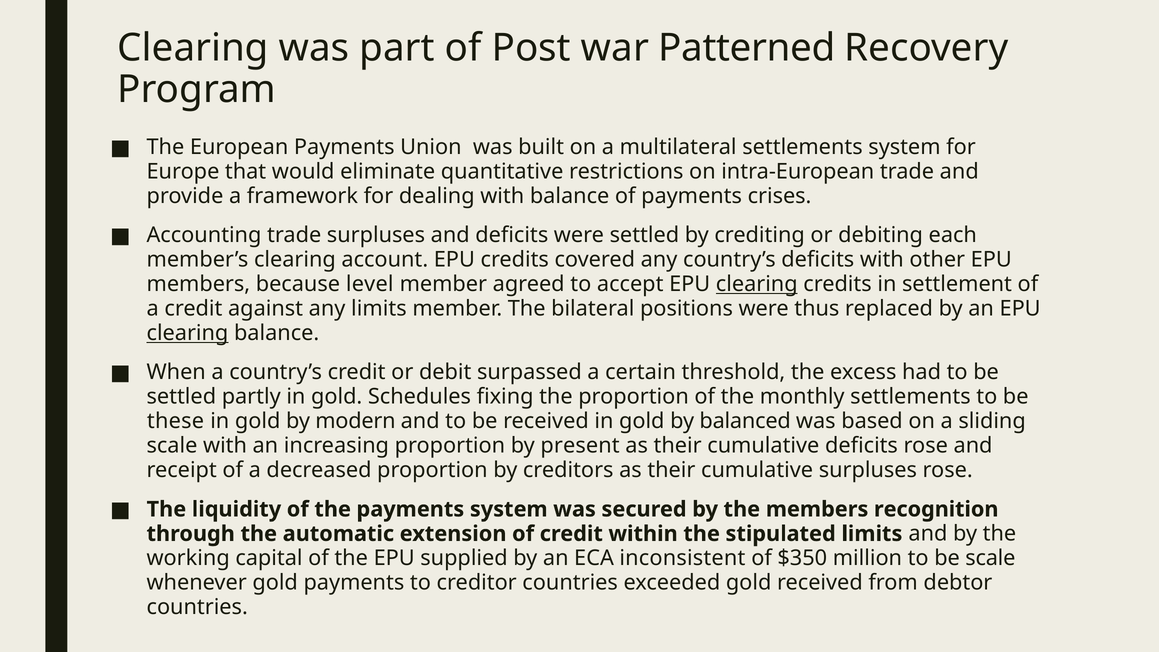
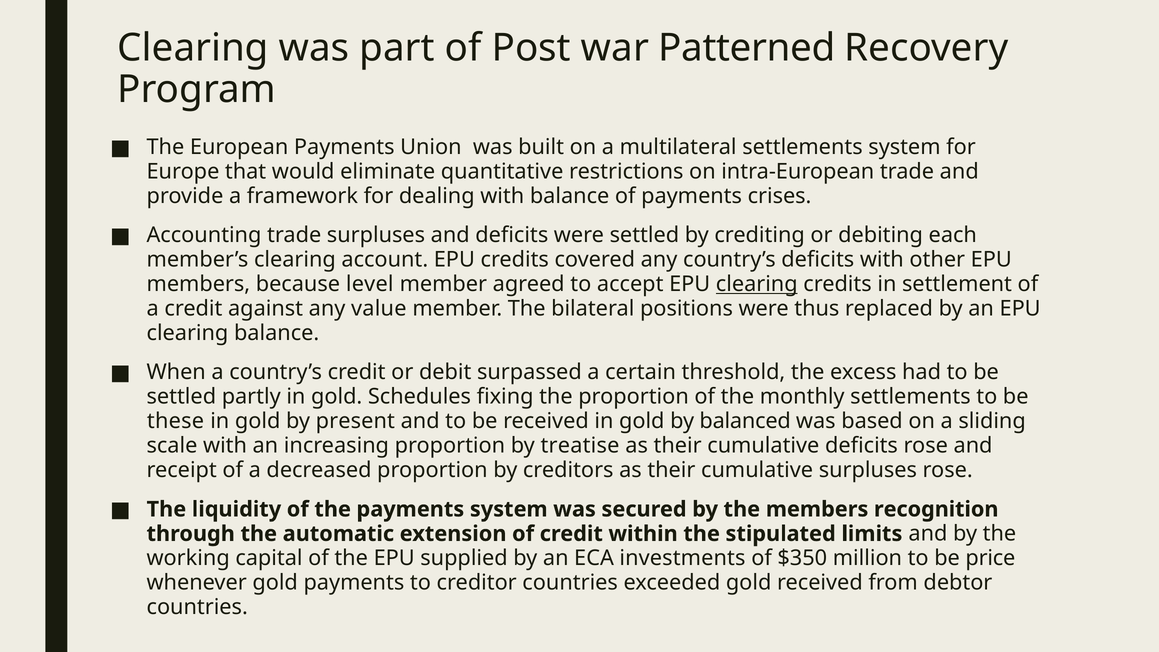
any limits: limits -> value
clearing at (187, 333) underline: present -> none
modern: modern -> present
present: present -> treatise
inconsistent: inconsistent -> investments
be scale: scale -> price
